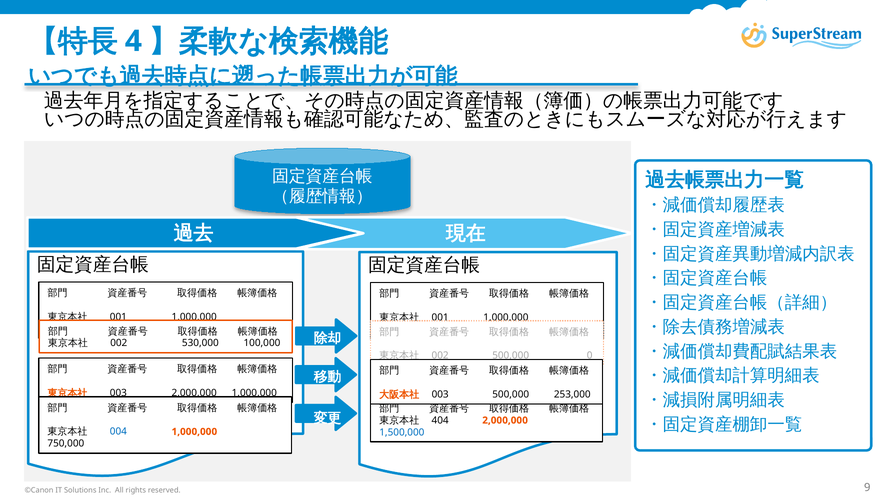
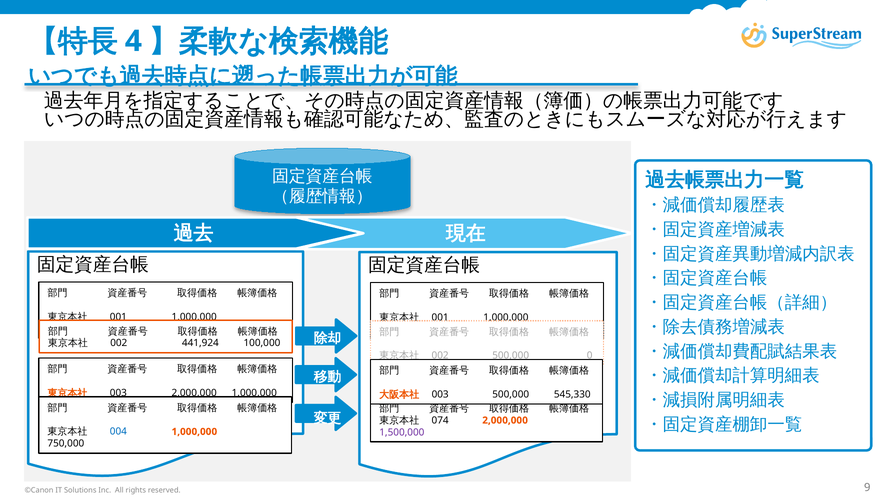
530,000: 530,000 -> 441,924
253,000: 253,000 -> 545,330
404: 404 -> 074
1,500,000 colour: blue -> purple
